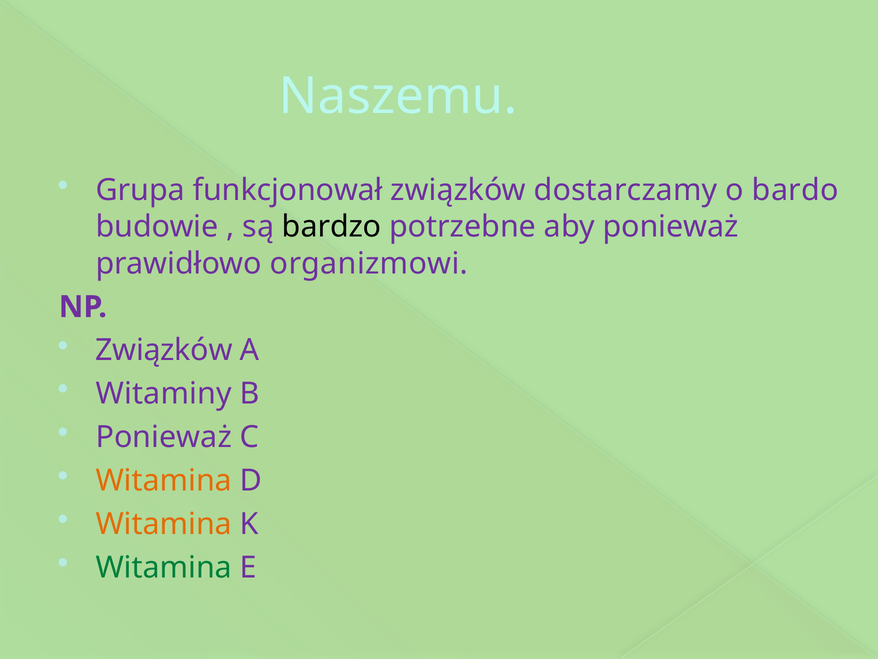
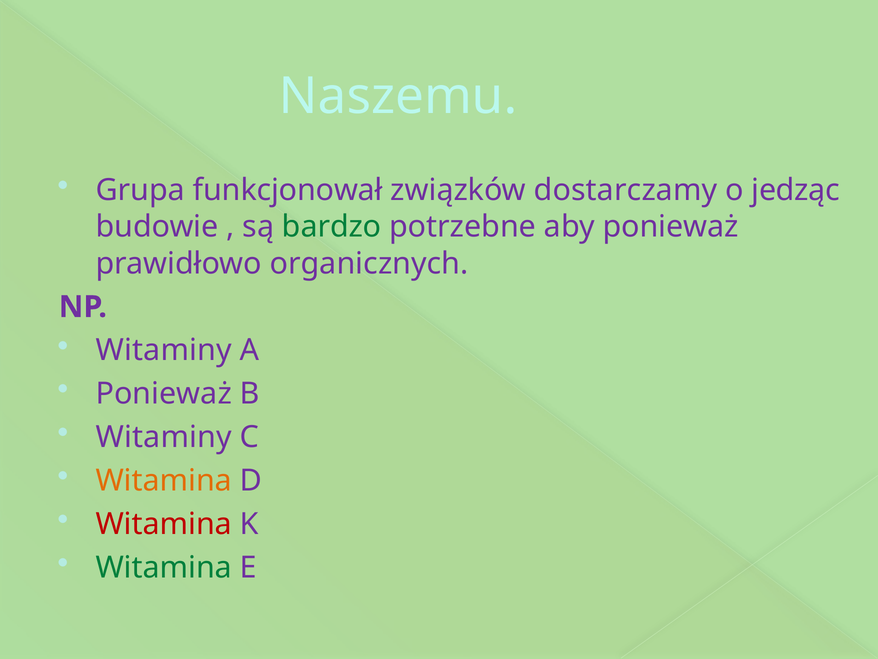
bardo: bardo -> jedząc
bardzo colour: black -> green
organizmowi: organizmowi -> organicznych
Związków at (164, 350): Związków -> Witaminy
Witaminy at (164, 394): Witaminy -> Ponieważ
Ponieważ at (164, 437): Ponieważ -> Witaminy
Witamina at (164, 524) colour: orange -> red
